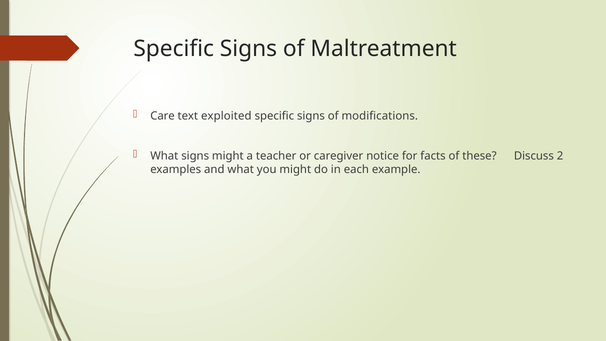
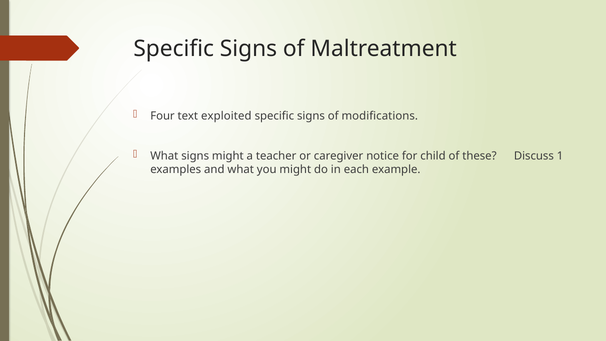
Care: Care -> Four
facts: facts -> child
2: 2 -> 1
